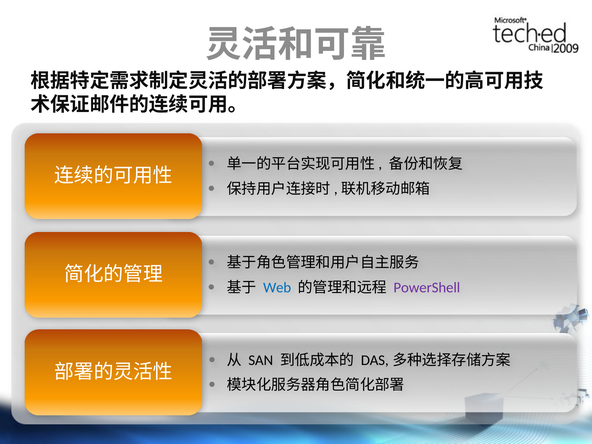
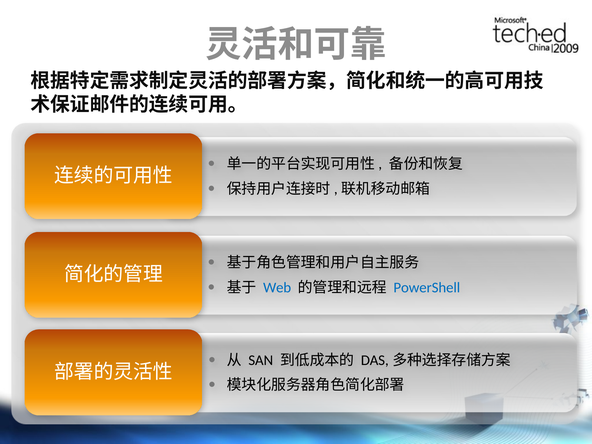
PowerShell colour: purple -> blue
